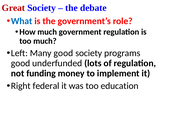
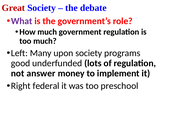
What colour: blue -> purple
Many good: good -> upon
funding: funding -> answer
education: education -> preschool
